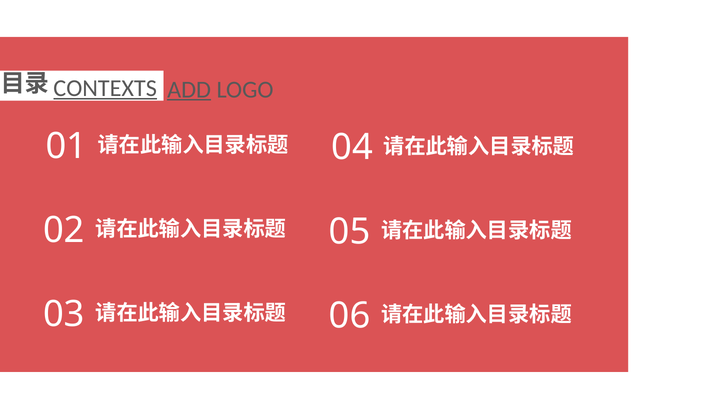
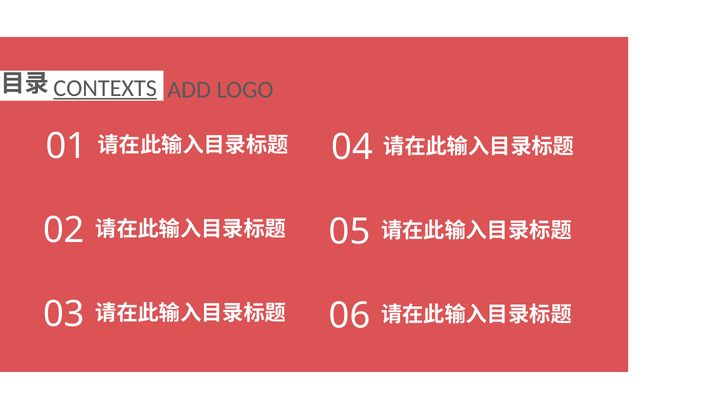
ADD underline: present -> none
